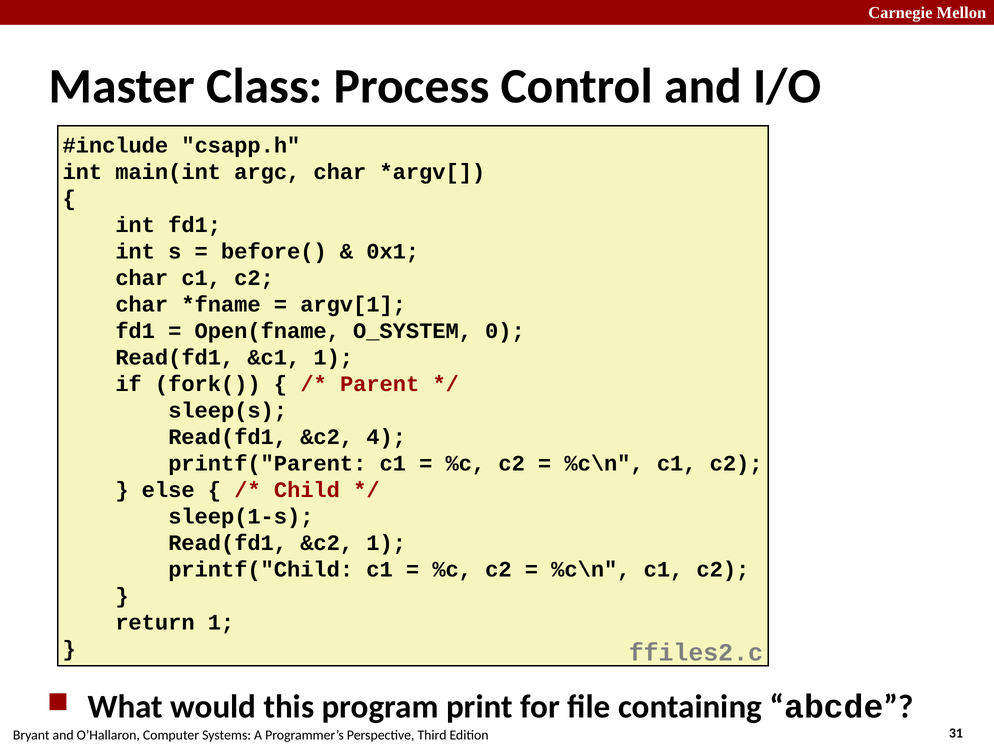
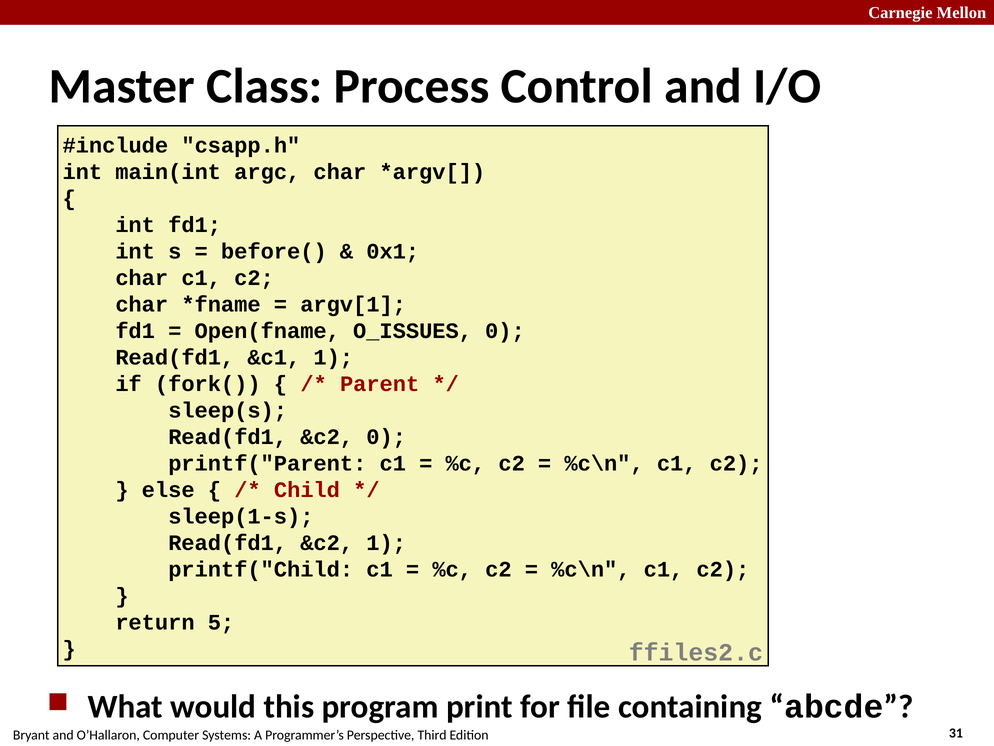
O_SYSTEM: O_SYSTEM -> O_ISSUES
&c2 4: 4 -> 0
return 1: 1 -> 5
